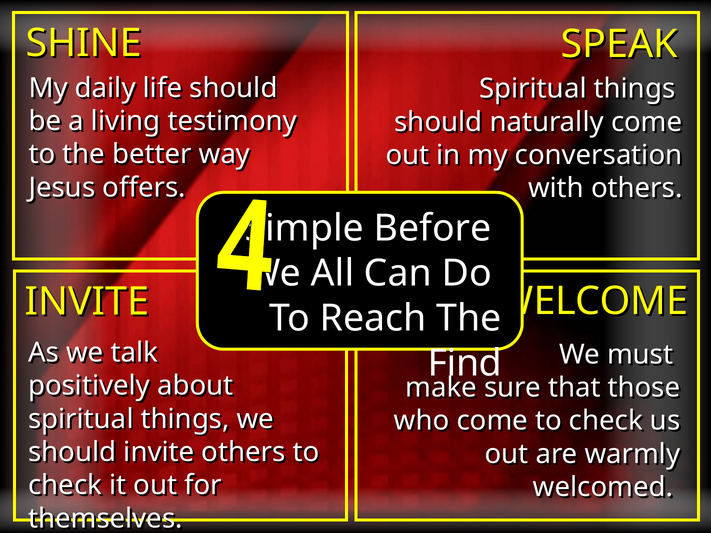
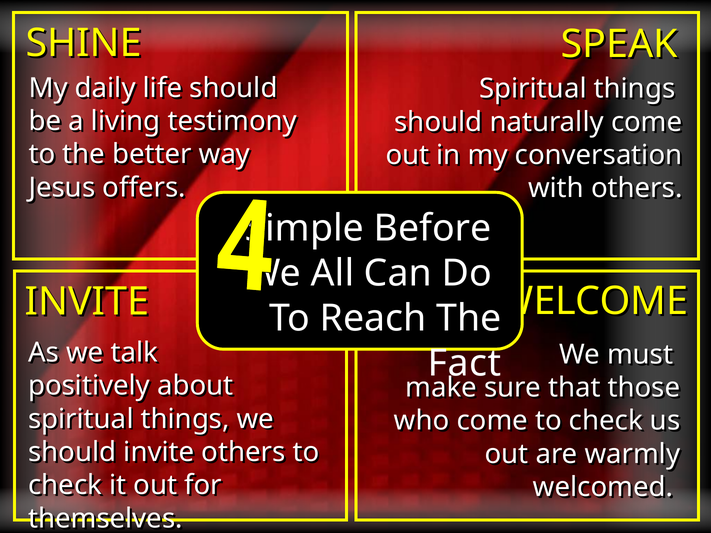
Find: Find -> Fact
